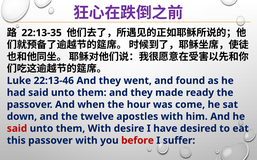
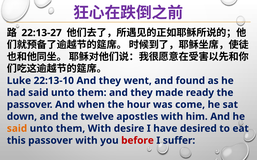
22:13-35: 22:13-35 -> 22:13-27
22:13-46: 22:13-46 -> 22:13-10
said at (17, 129) colour: red -> orange
